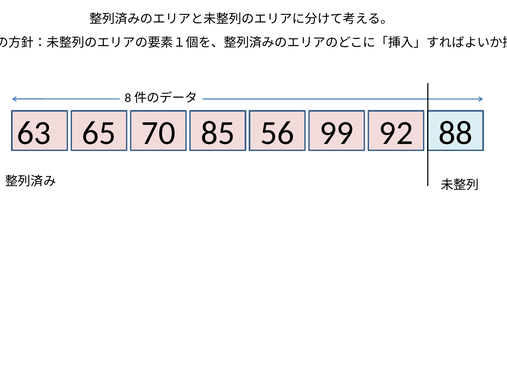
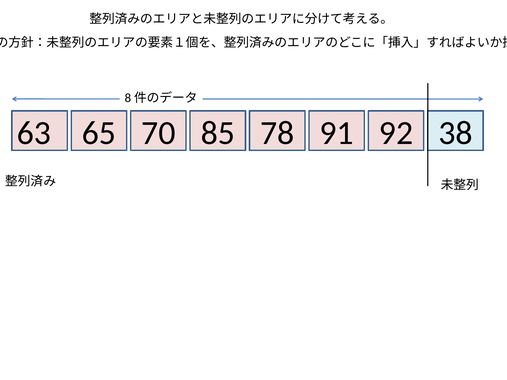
56: 56 -> 78
99: 99 -> 91
88: 88 -> 38
